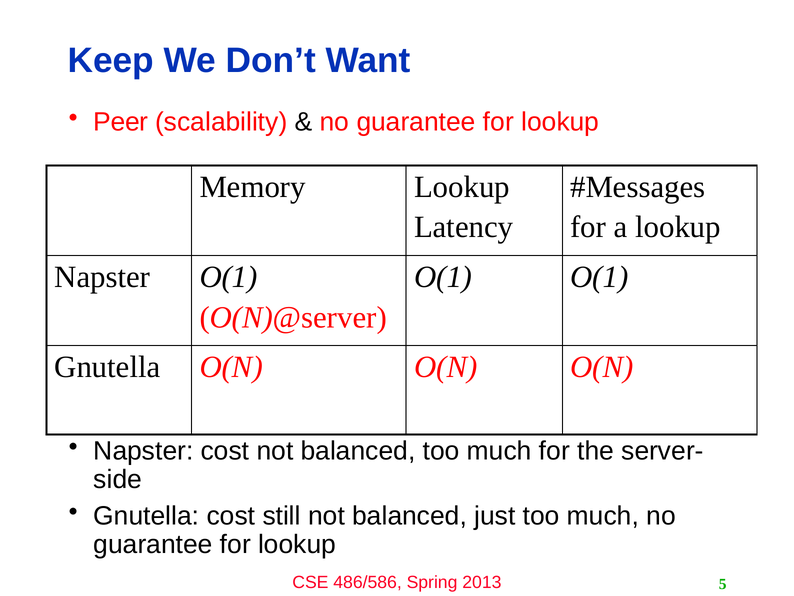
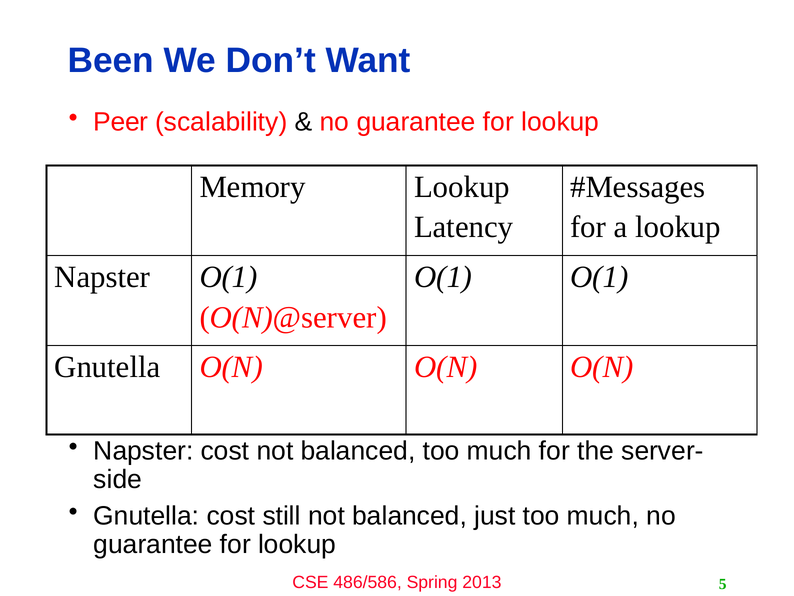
Keep: Keep -> Been
